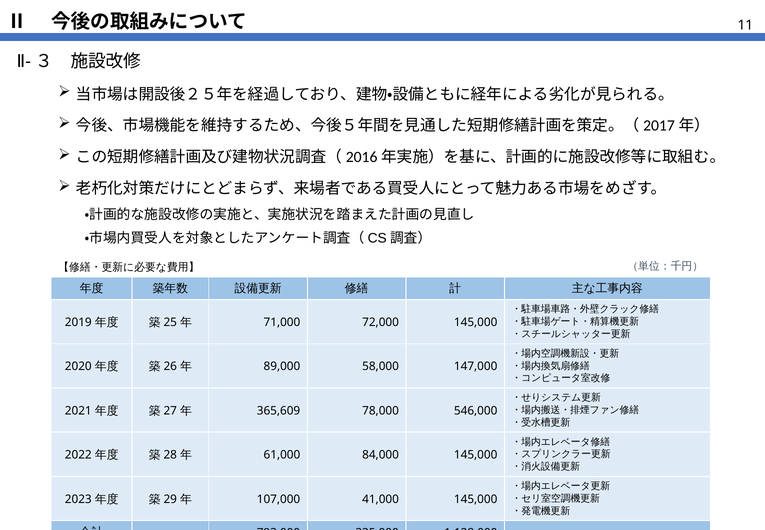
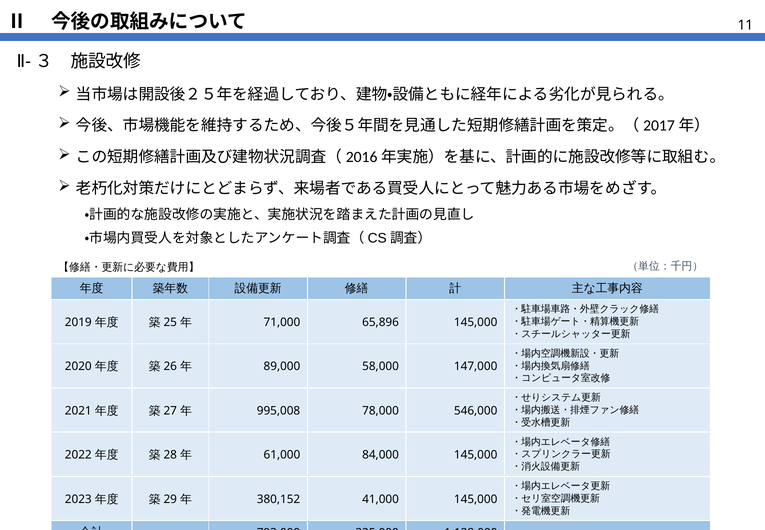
72,000: 72,000 -> 65,896
365,609: 365,609 -> 995,008
107,000: 107,000 -> 380,152
